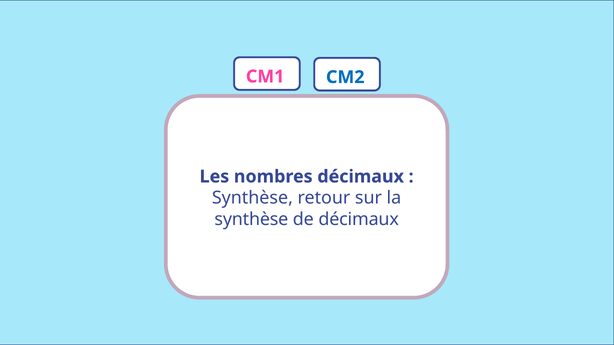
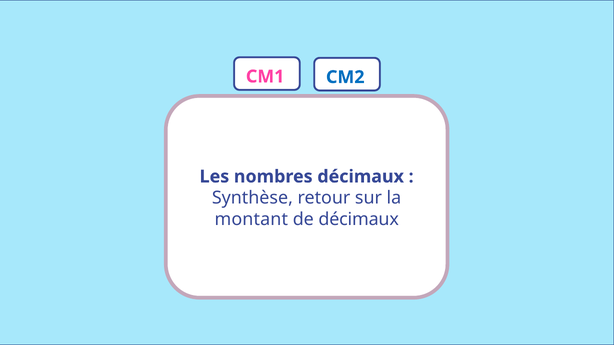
synthèse at (251, 220): synthèse -> montant
